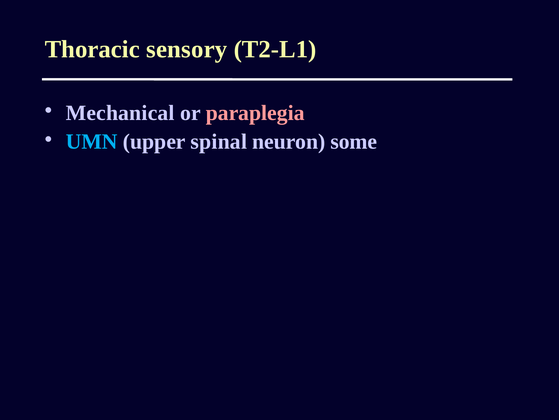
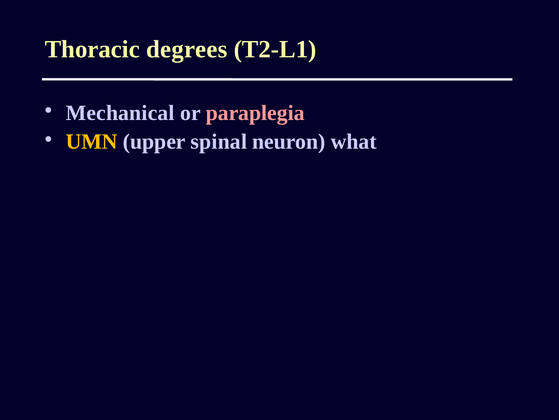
sensory: sensory -> degrees
UMN colour: light blue -> yellow
some: some -> what
